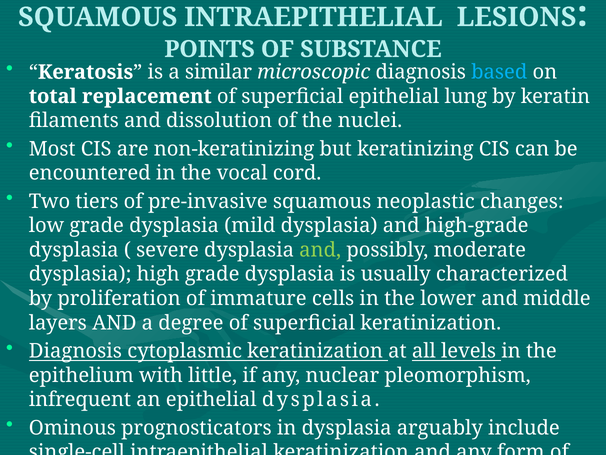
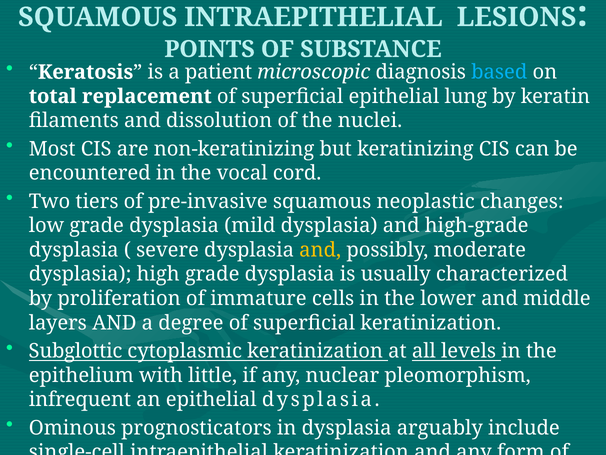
similar: similar -> patient
and at (320, 250) colour: light green -> yellow
Diagnosis at (75, 351): Diagnosis -> Subglottic
